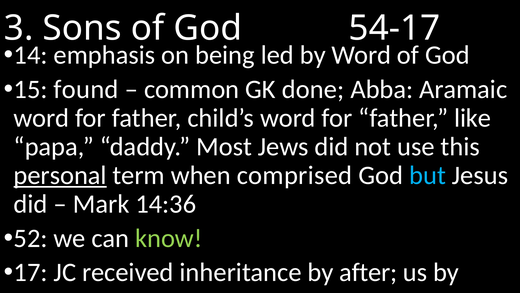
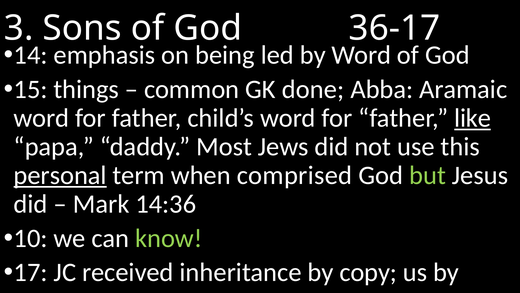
54-17: 54-17 -> 36-17
found: found -> things
like underline: none -> present
but colour: light blue -> light green
52: 52 -> 10
after: after -> copy
